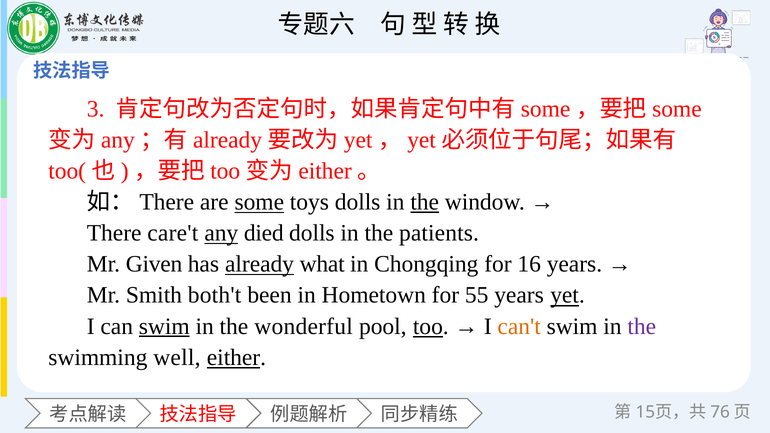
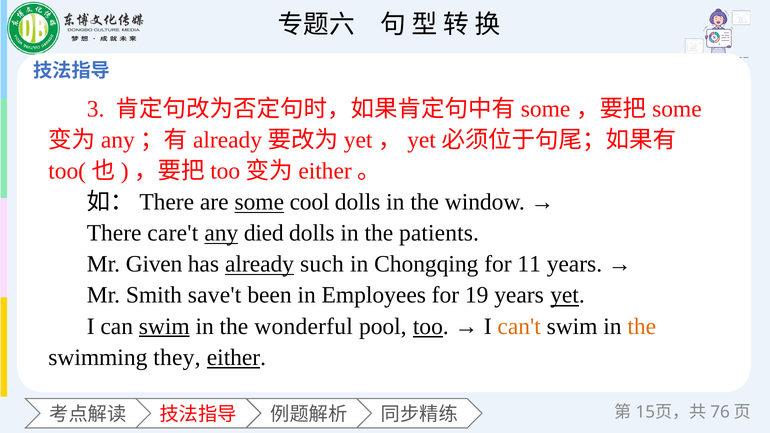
toys: toys -> cool
the at (425, 202) underline: present -> none
what: what -> such
16: 16 -> 11
both't: both't -> save't
Hometown: Hometown -> Employees
55: 55 -> 19
the at (642, 326) colour: purple -> orange
well: well -> they
